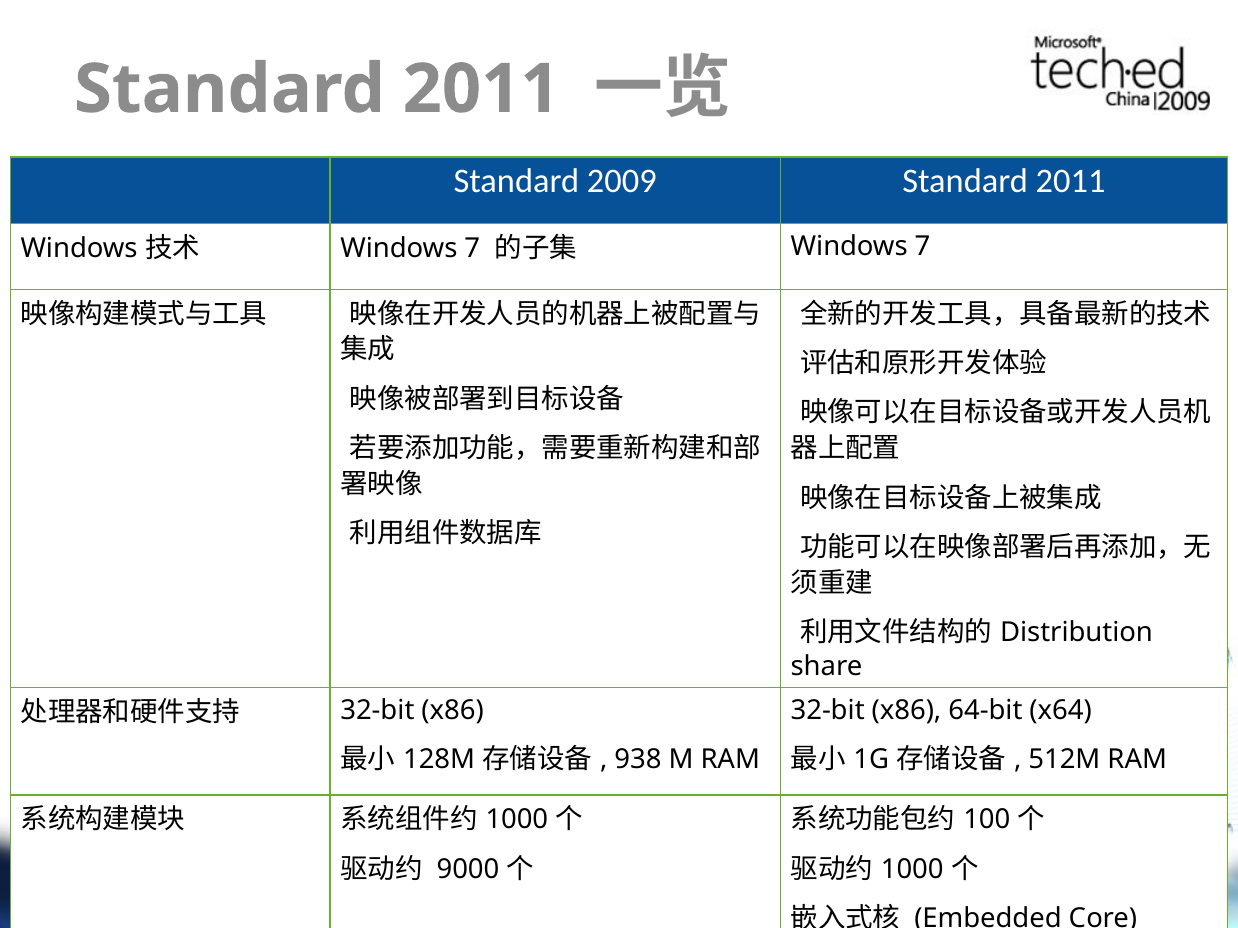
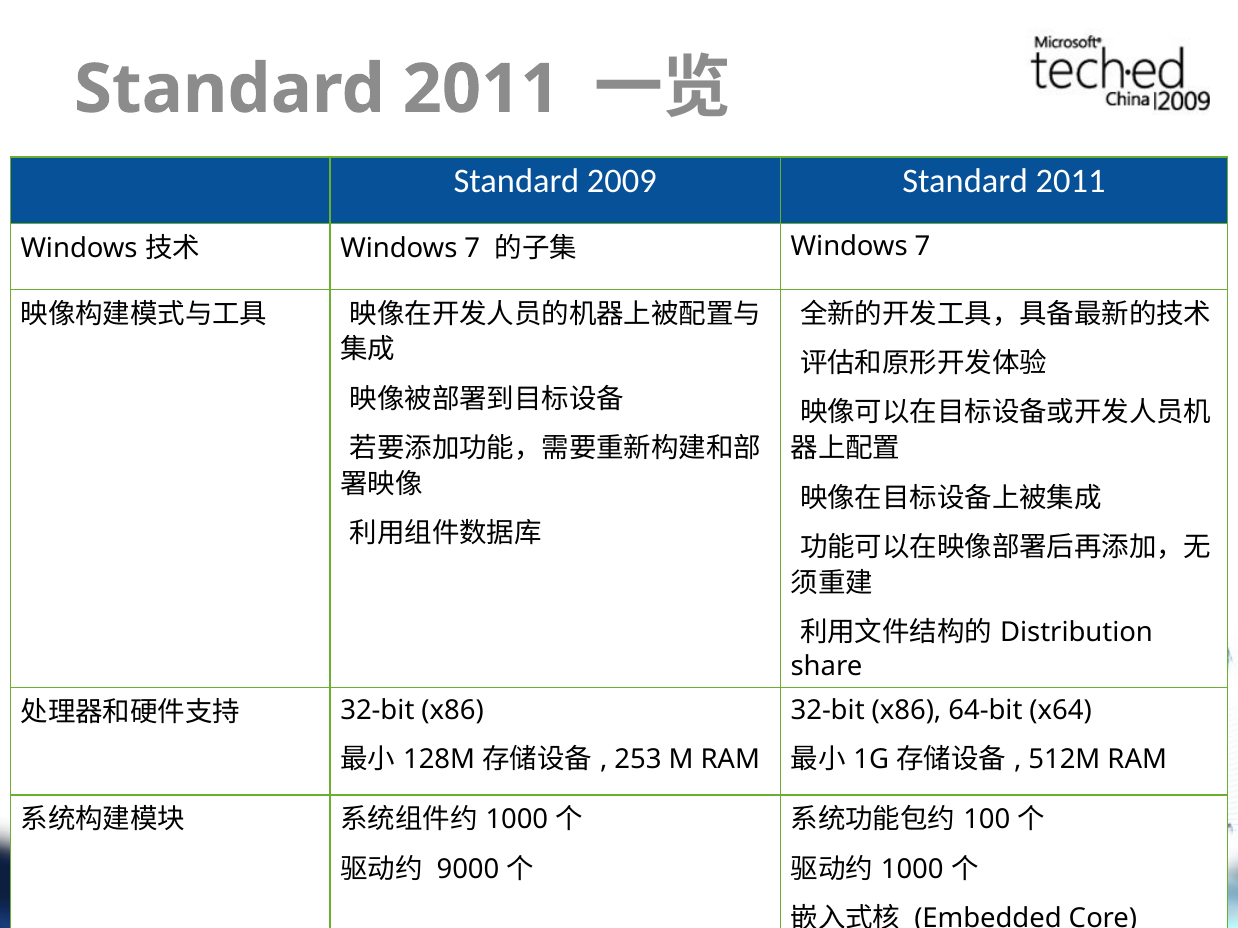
938: 938 -> 253
